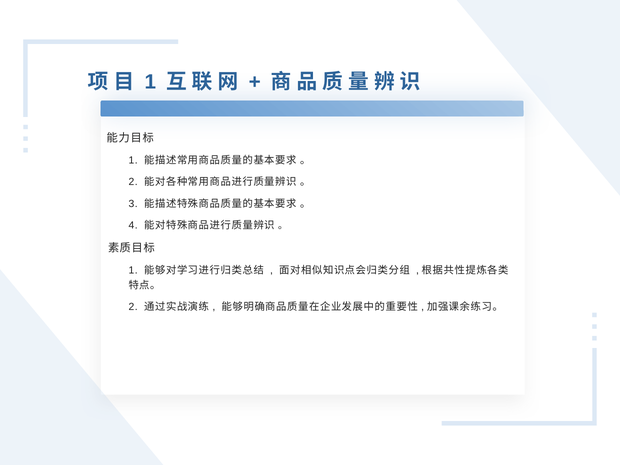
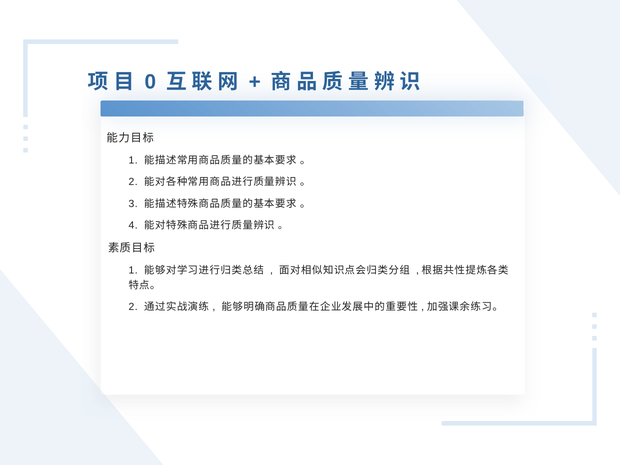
1 at (150, 82): 1 -> 0
